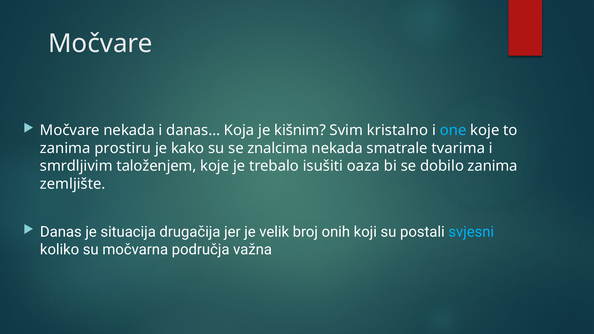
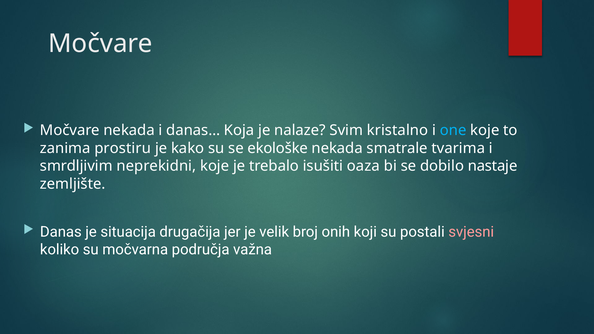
kišnim: kišnim -> nalaze
znalcima: znalcima -> ekološke
taloženjem: taloženjem -> neprekidni
dobilo zanima: zanima -> nastaje
svjesni colour: light blue -> pink
